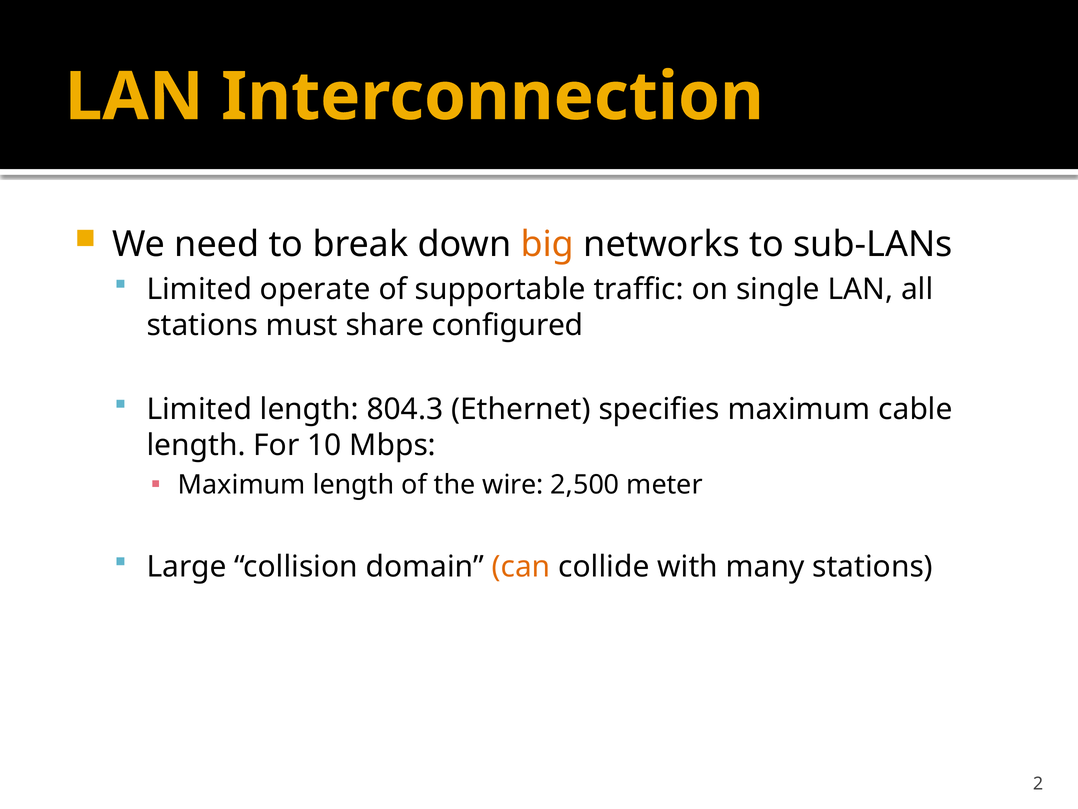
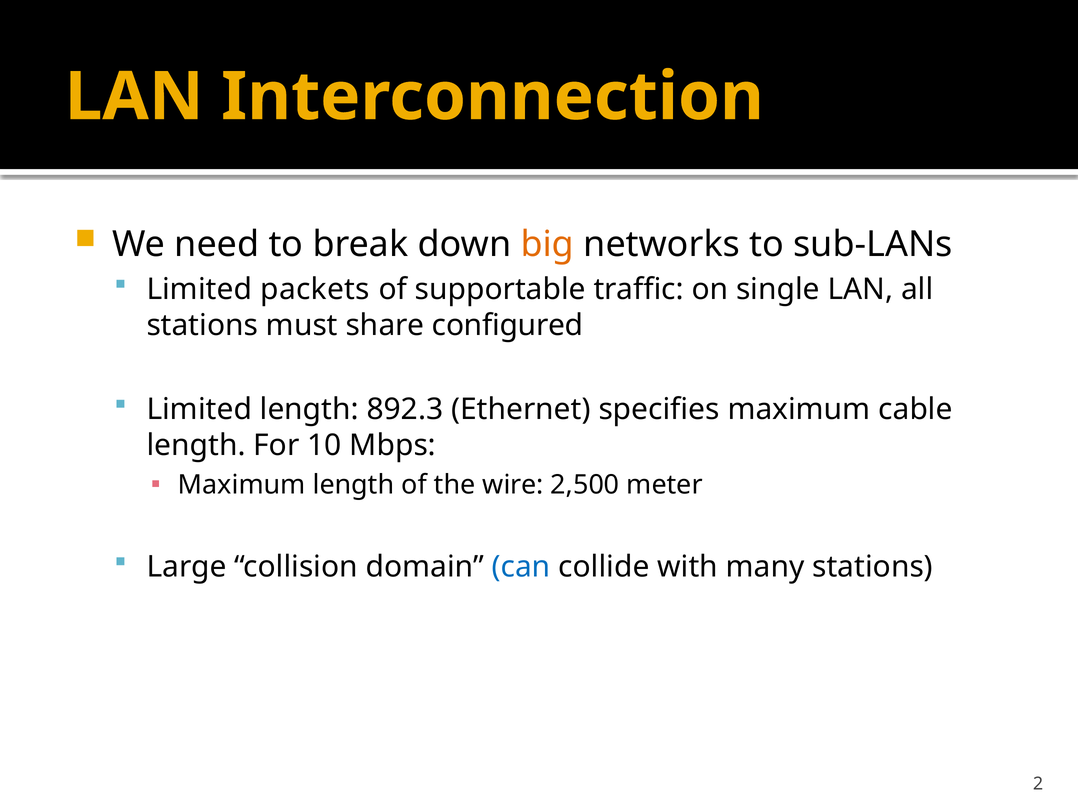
operate: operate -> packets
804.3: 804.3 -> 892.3
can colour: orange -> blue
